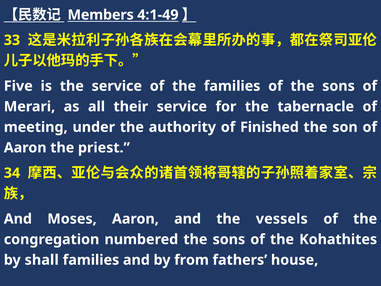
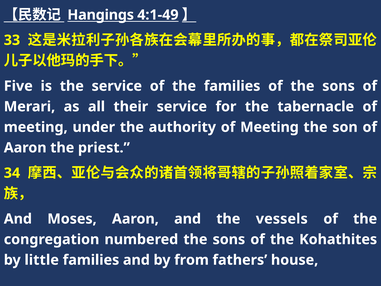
Members: Members -> Hangings
authority of Finished: Finished -> Meeting
shall: shall -> little
